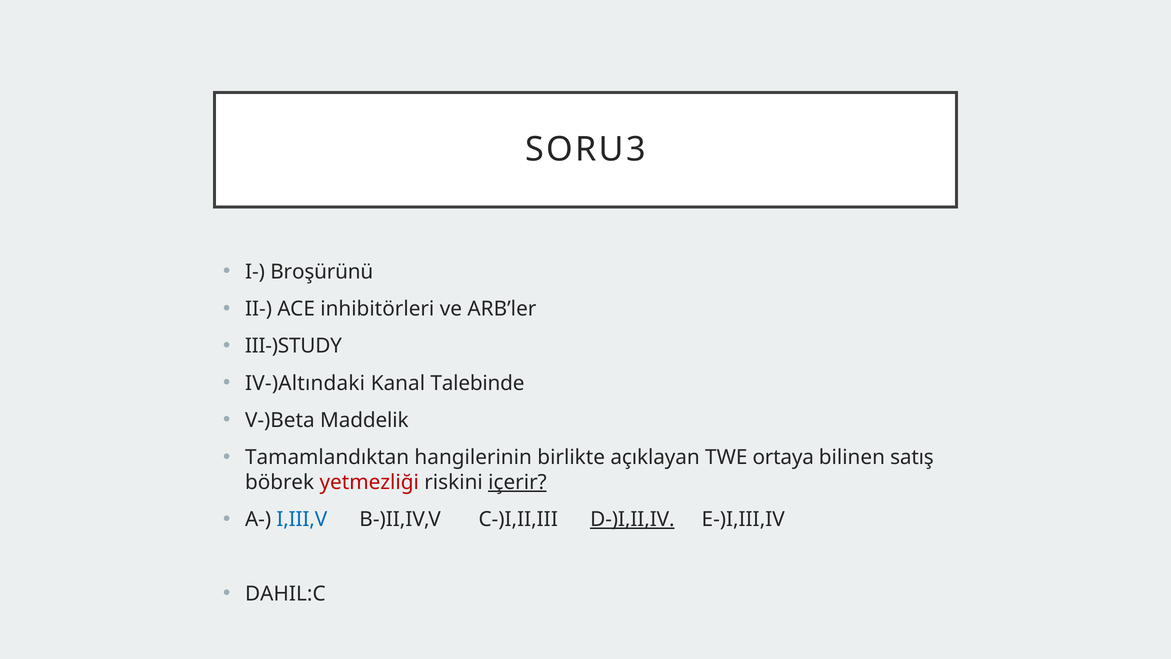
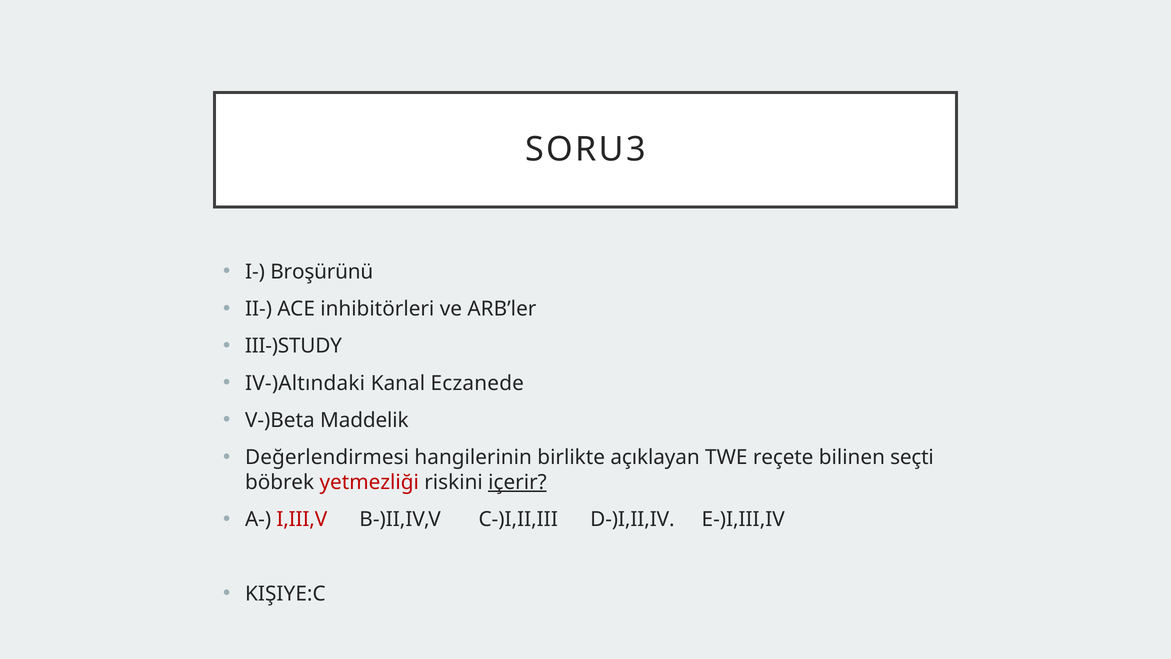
Talebinde: Talebinde -> Eczanede
Tamamlandıktan: Tamamlandıktan -> Değerlendirmesi
ortaya: ortaya -> reçete
satış: satış -> seçti
I,III,V colour: blue -> red
D-)I,II,IV underline: present -> none
DAHIL:C: DAHIL:C -> KIŞIYE:C
